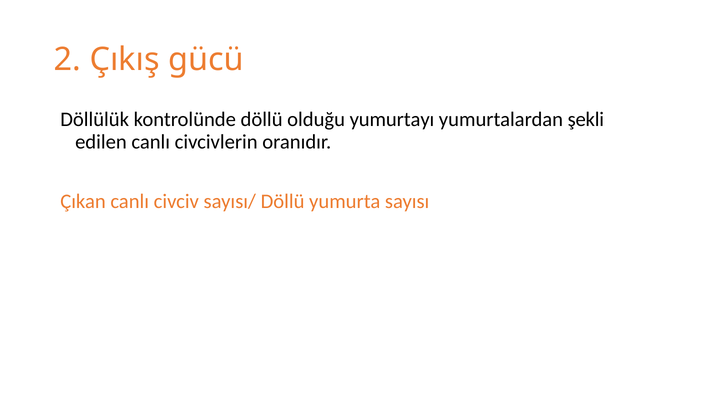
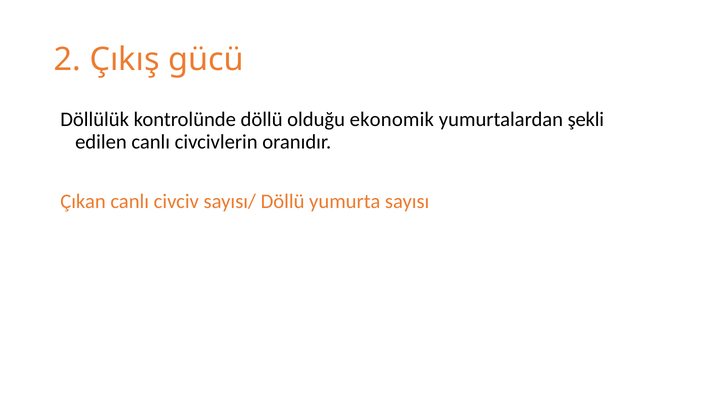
yumurtayı: yumurtayı -> ekonomik
